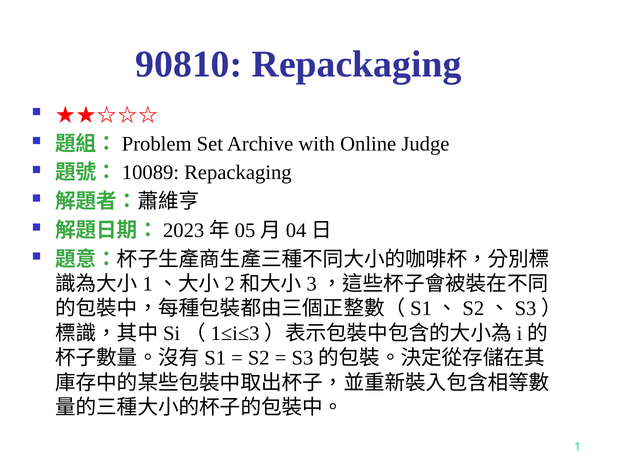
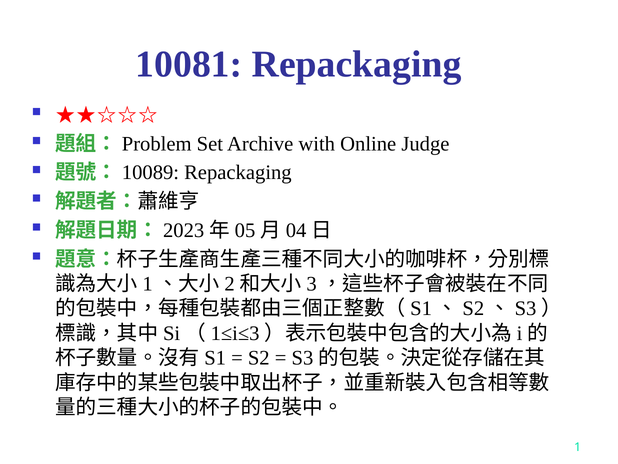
90810: 90810 -> 10081
